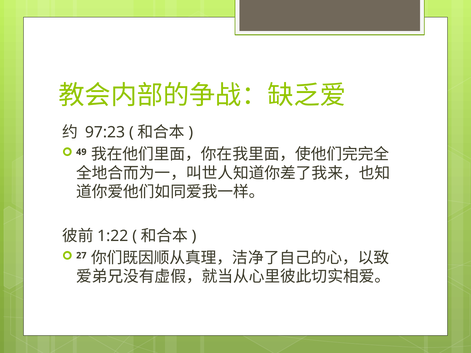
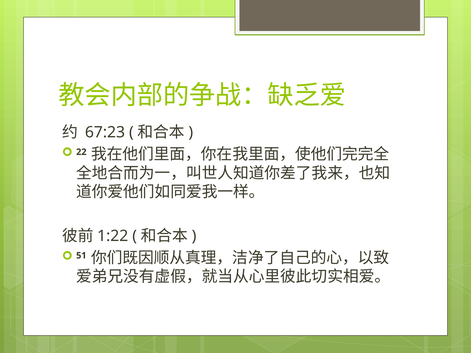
97:23: 97:23 -> 67:23
49: 49 -> 22
27: 27 -> 51
